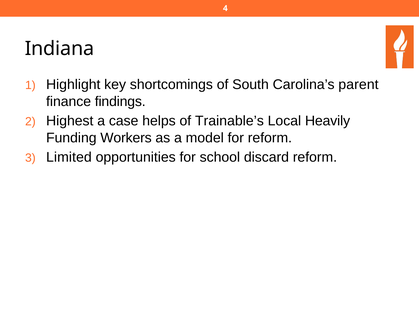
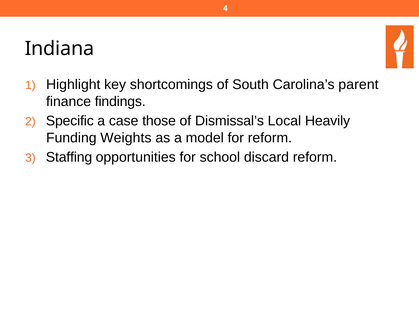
Highest: Highest -> Specific
helps: helps -> those
Trainable’s: Trainable’s -> Dismissal’s
Workers: Workers -> Weights
Limited: Limited -> Staffing
